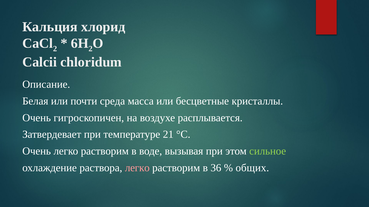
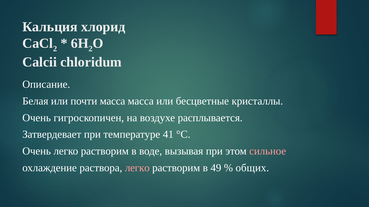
почти среда: среда -> масса
21: 21 -> 41
сильное colour: light green -> pink
36: 36 -> 49
